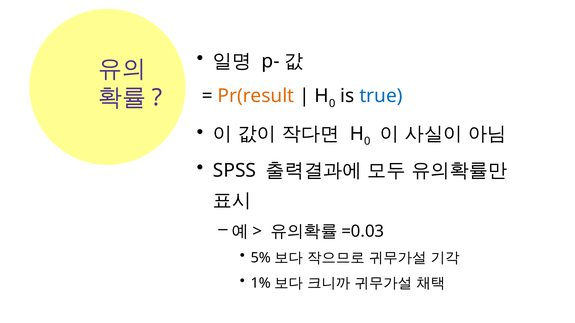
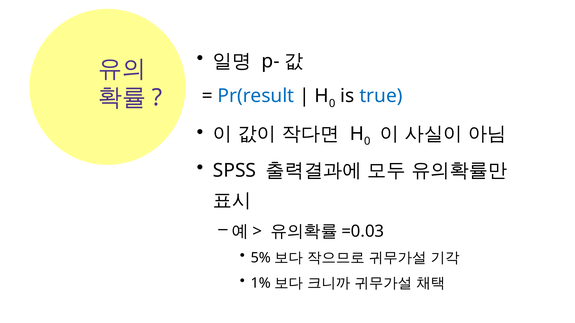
Pr(result colour: orange -> blue
